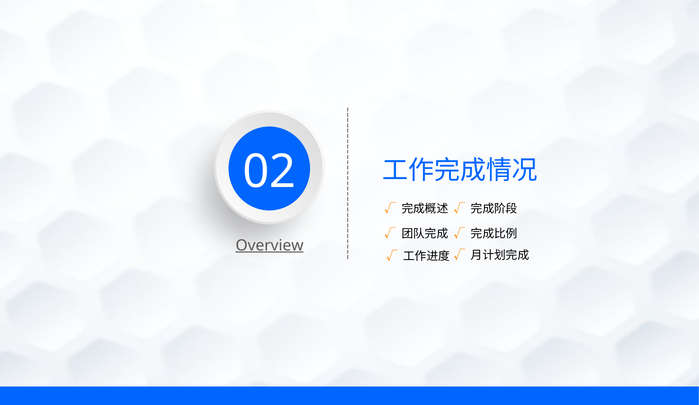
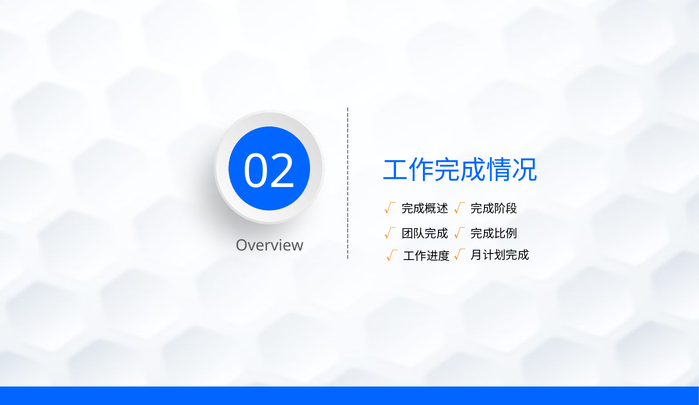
Overview underline: present -> none
